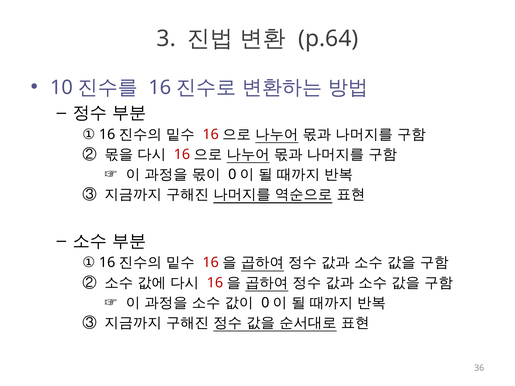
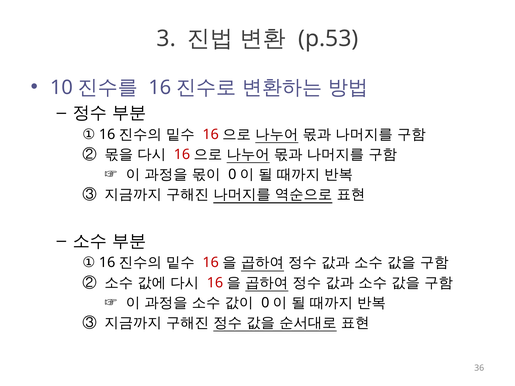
p.64: p.64 -> p.53
